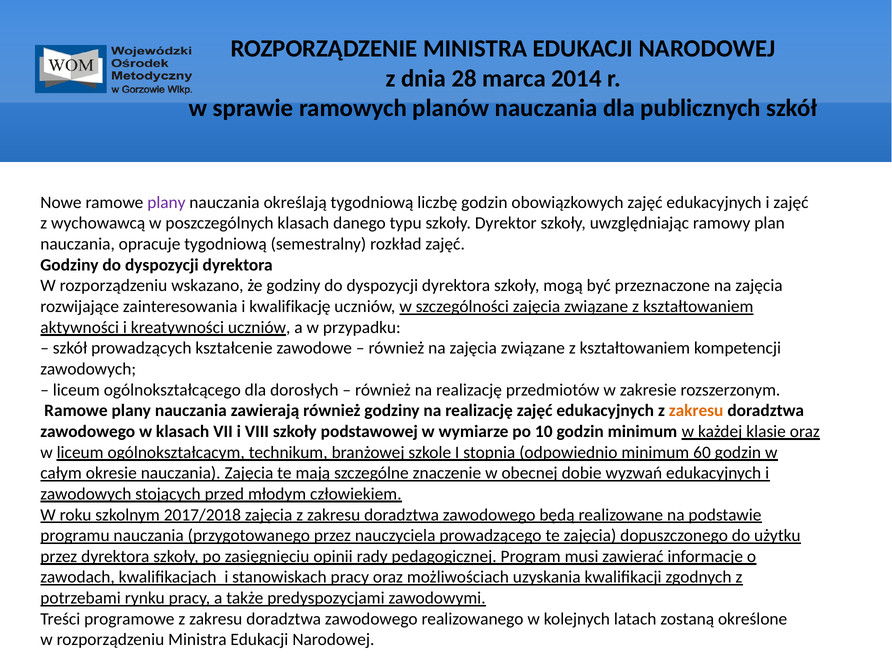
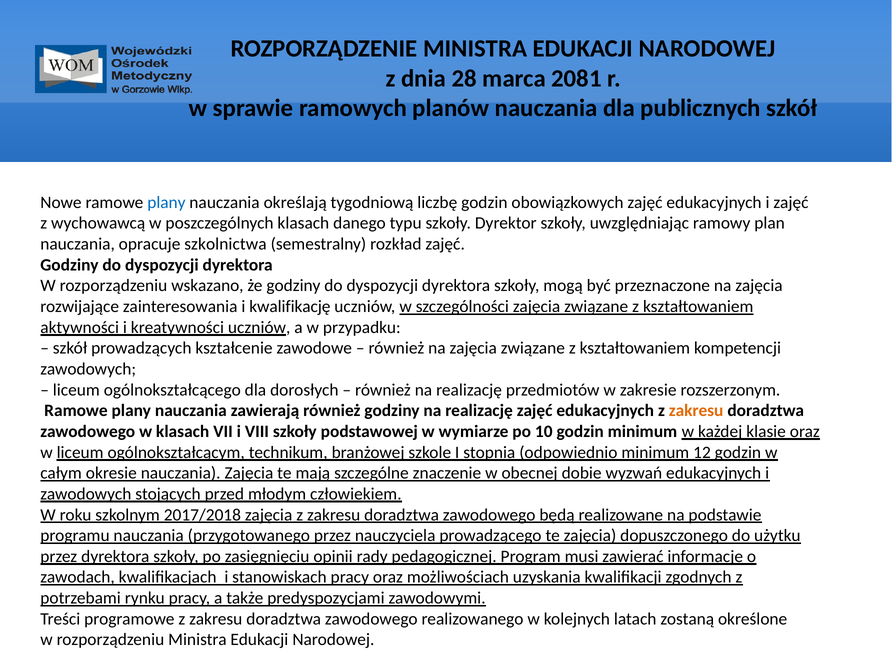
2014: 2014 -> 2081
plany at (166, 202) colour: purple -> blue
opracuje tygodniową: tygodniową -> szkolnictwa
60: 60 -> 12
